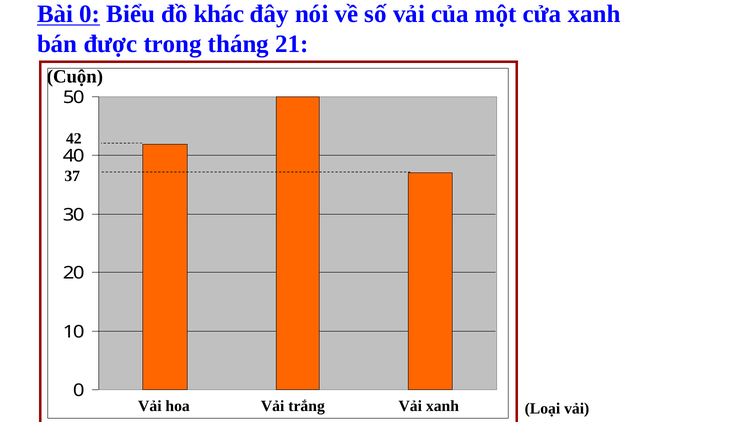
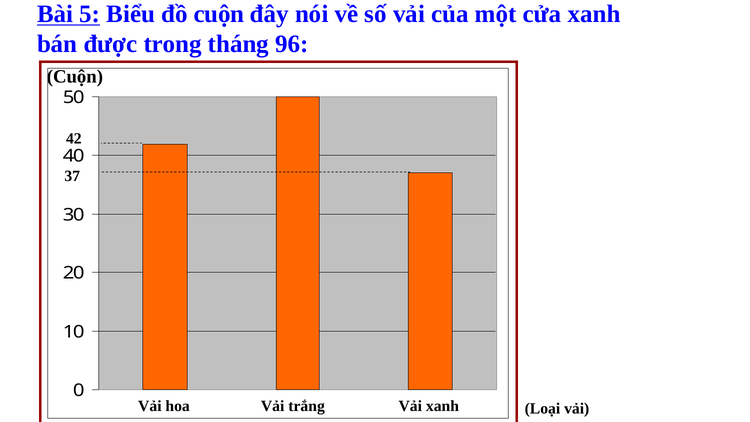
Bài 0: 0 -> 5
đồ khác: khác -> cuộn
21: 21 -> 96
